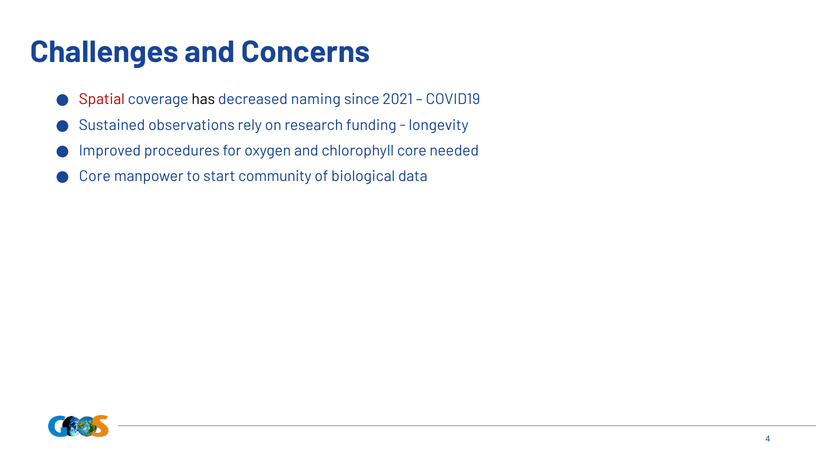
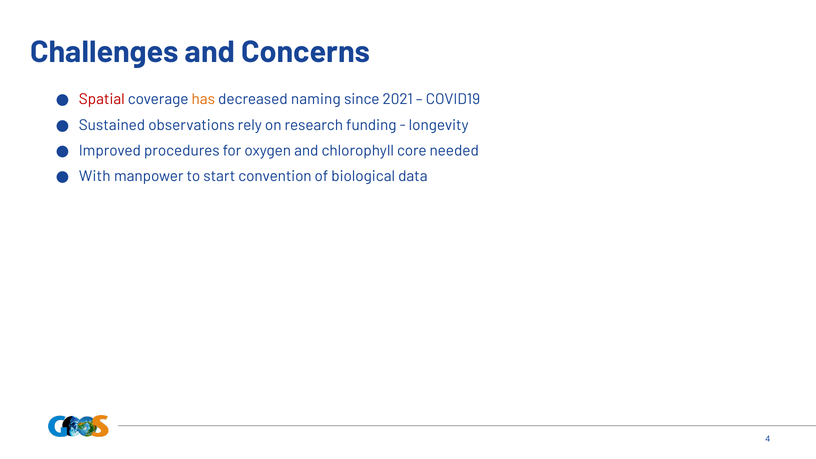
has colour: black -> orange
Core at (95, 176): Core -> With
community: community -> convention
